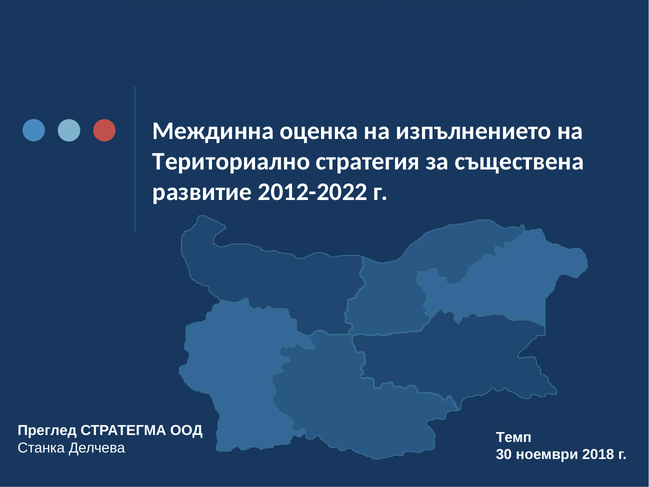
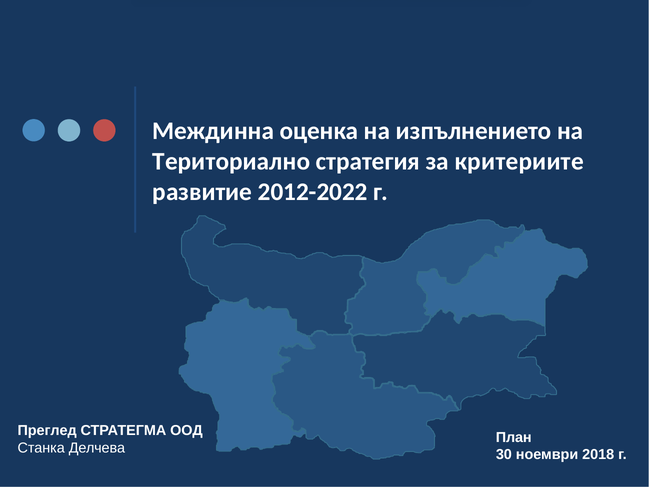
съществена: съществена -> критериите
Темп: Темп -> План
